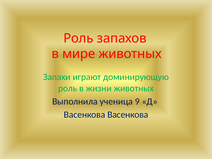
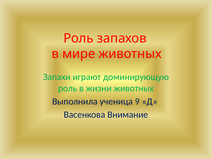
Васенкова Васенкова: Васенкова -> Внимание
